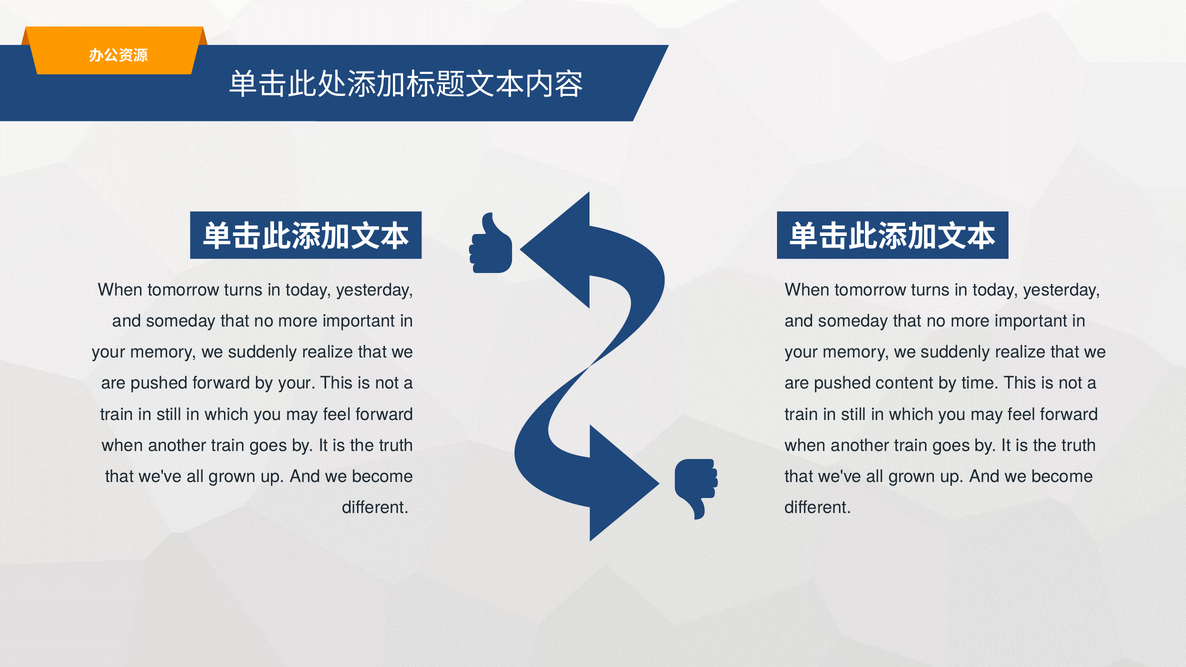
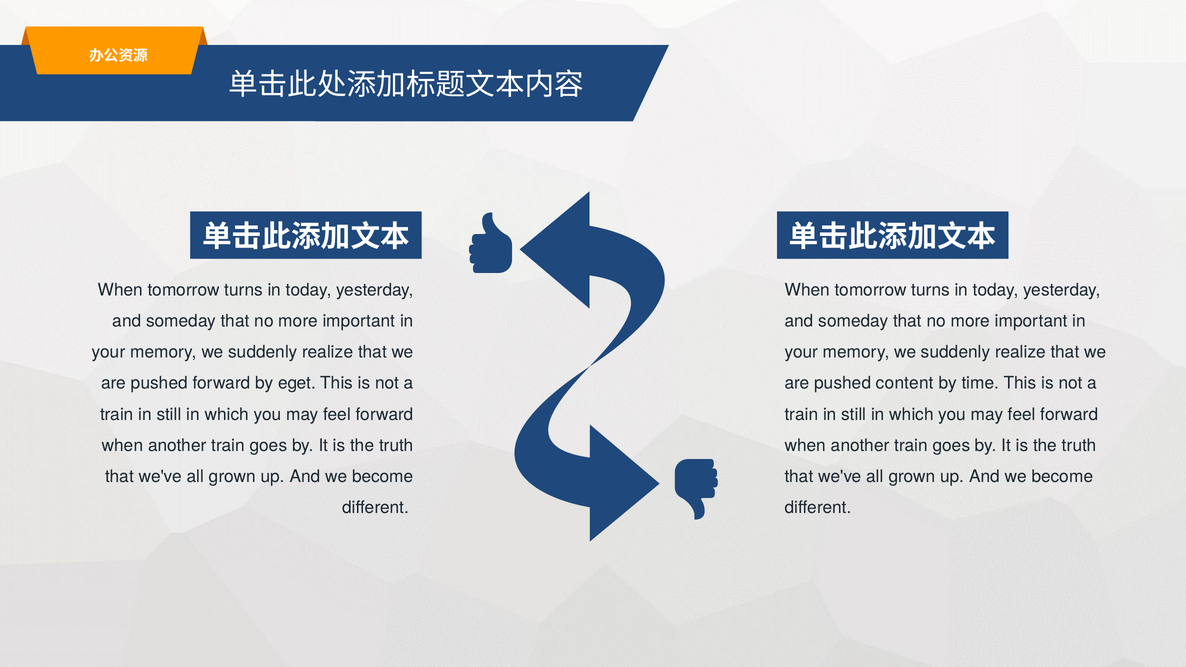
by your: your -> eget
